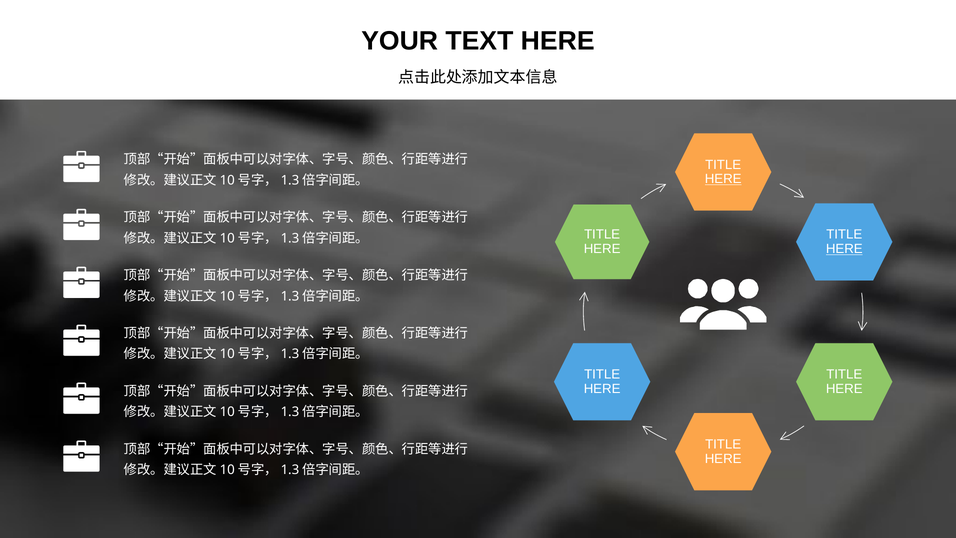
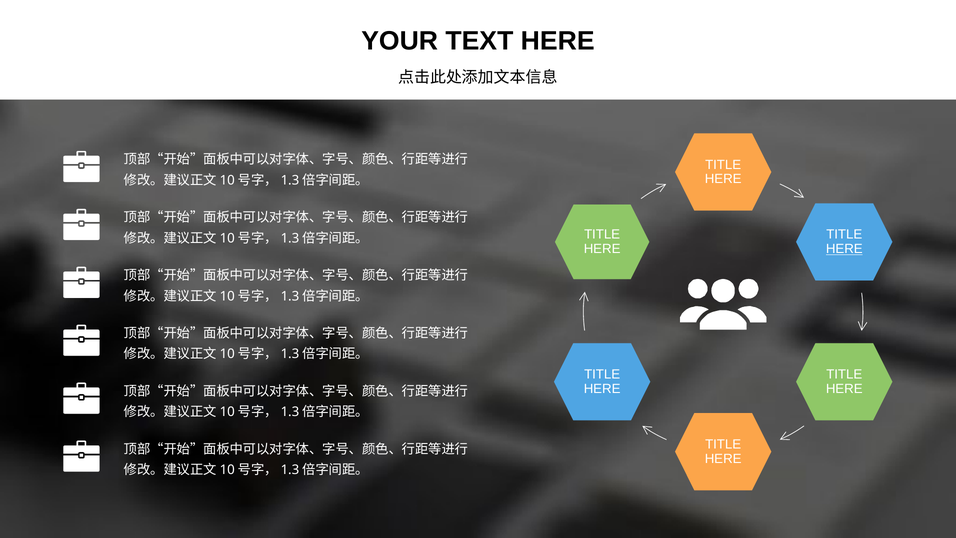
HERE at (723, 179) underline: present -> none
